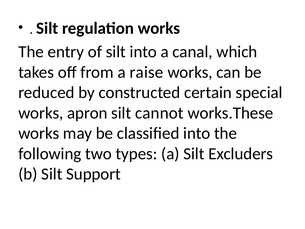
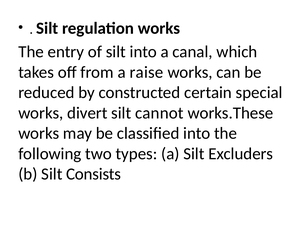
apron: apron -> divert
Support: Support -> Consists
